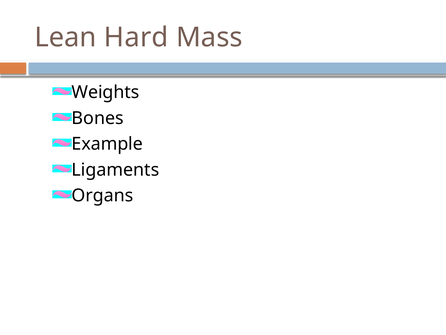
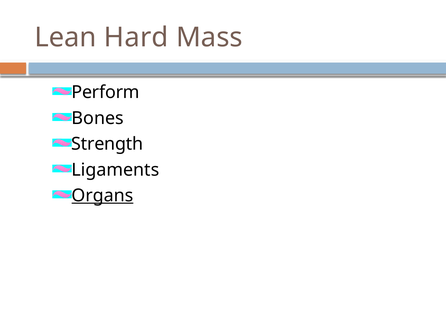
Weights: Weights -> Perform
Example: Example -> Strength
Organs underline: none -> present
